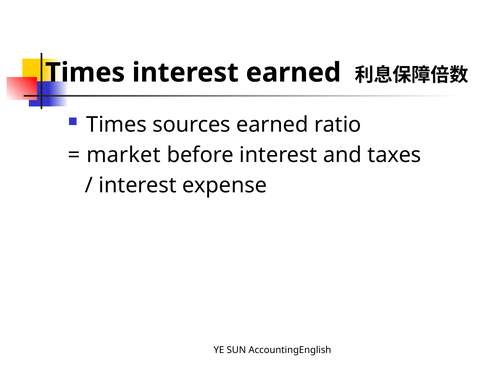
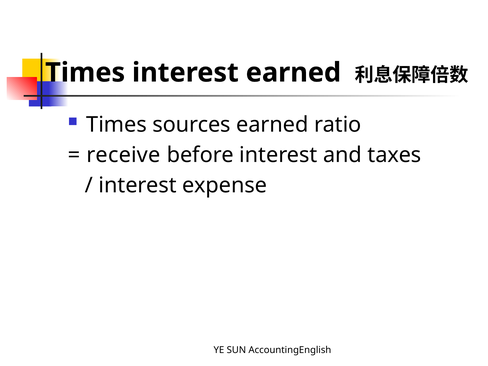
market: market -> receive
